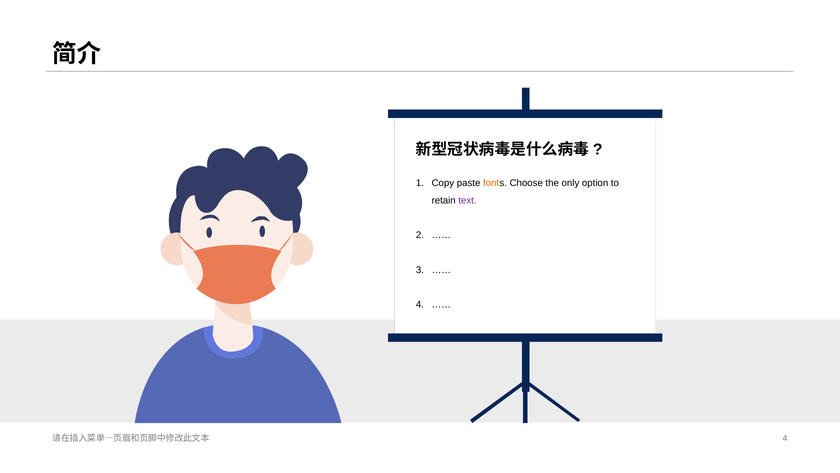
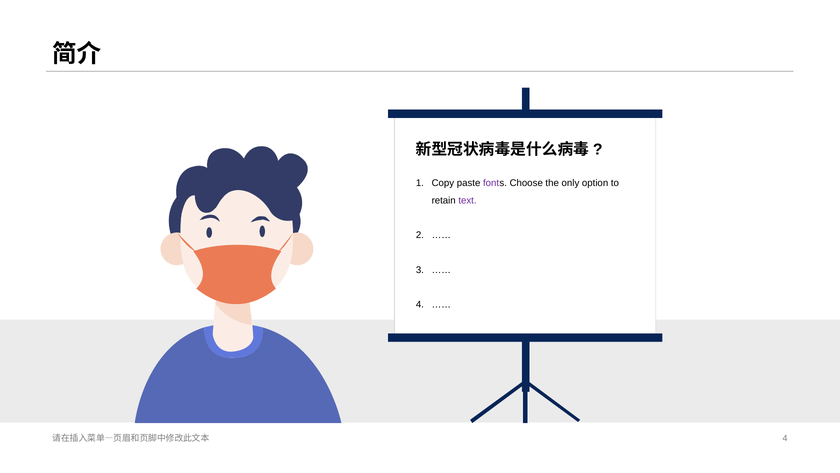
font colour: orange -> purple
